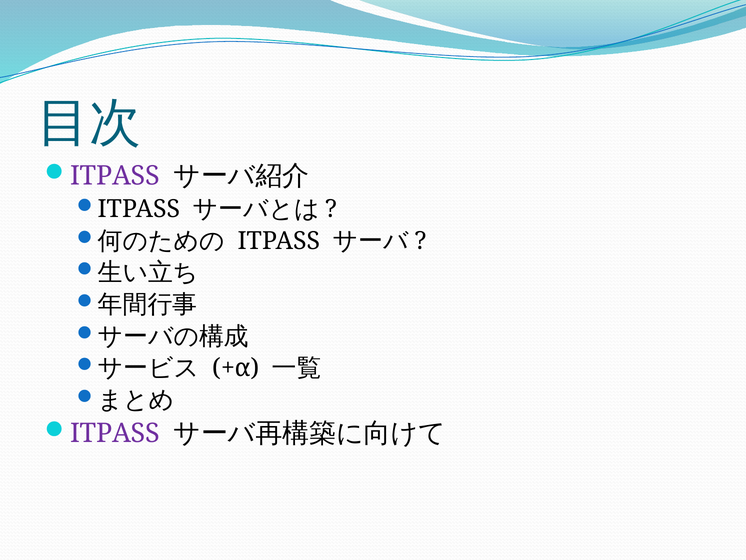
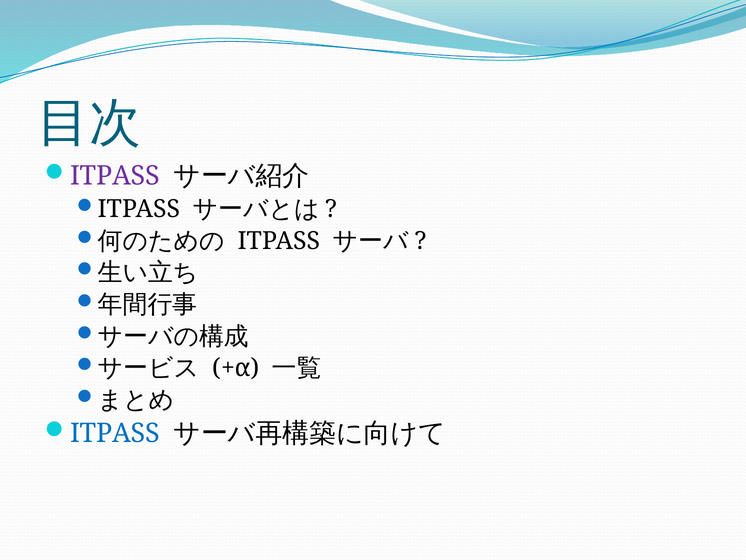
ITPASS at (115, 433) colour: purple -> blue
